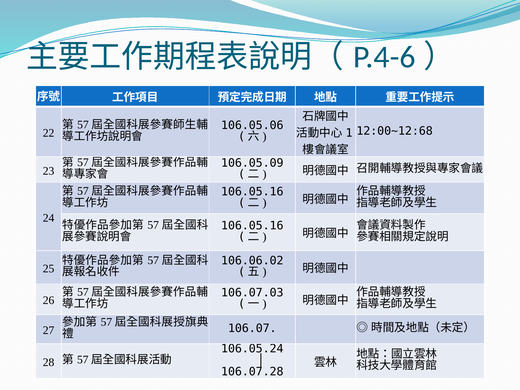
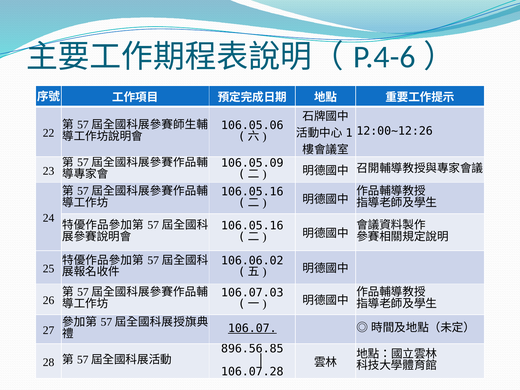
12:00~12:68: 12:00~12:68 -> 12:00~12:26
106.07 underline: none -> present
106.05.24: 106.05.24 -> 896.56.85
